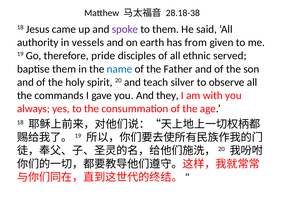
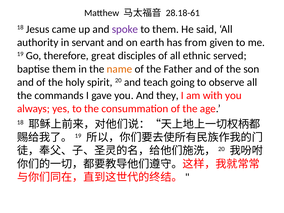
28.18-38: 28.18-38 -> 28.18-61
vessels: vessels -> servant
pride: pride -> great
name colour: blue -> orange
silver: silver -> going
